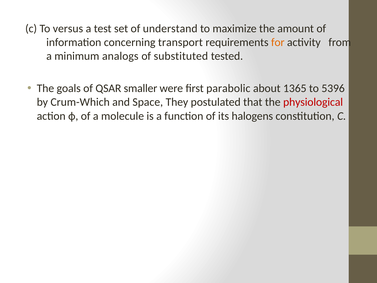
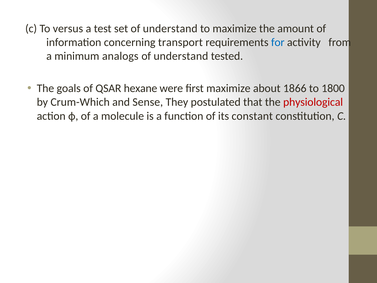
for colour: orange -> blue
substituted at (181, 56): substituted -> understand
smaller: smaller -> hexane
first parabolic: parabolic -> maximize
1365: 1365 -> 1866
5396: 5396 -> 1800
Space: Space -> Sense
halogens: halogens -> constant
